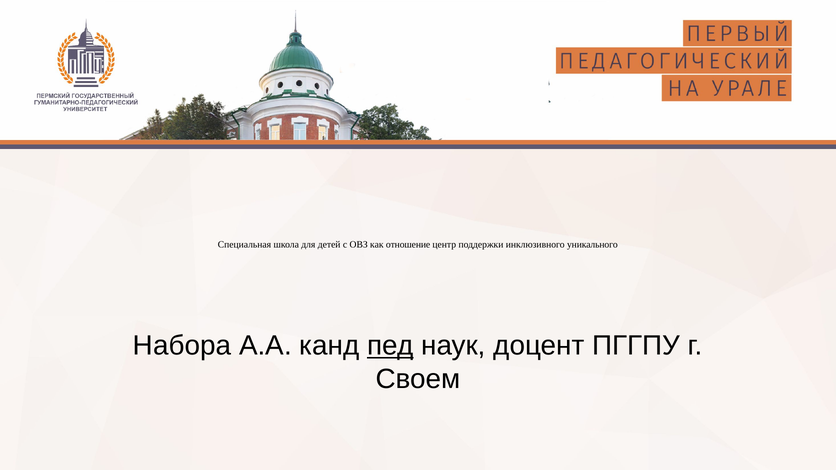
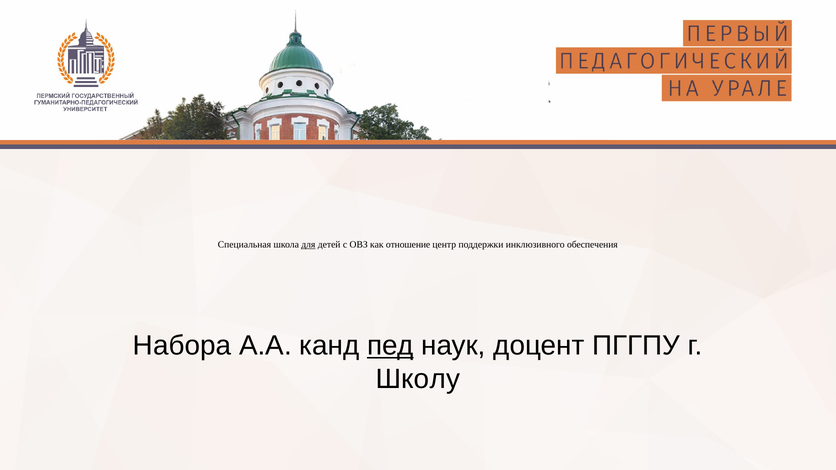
для underline: none -> present
уникального: уникального -> обеспечения
Своем: Своем -> Школу
